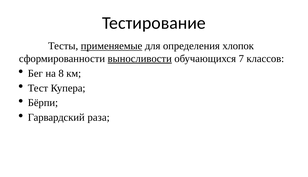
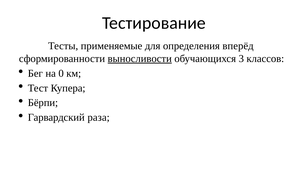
применяемые underline: present -> none
хлопок: хлопок -> вперёд
7: 7 -> 3
8: 8 -> 0
